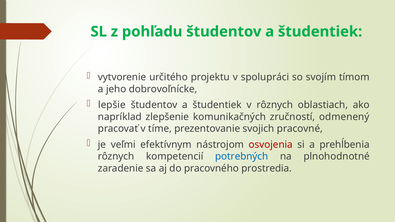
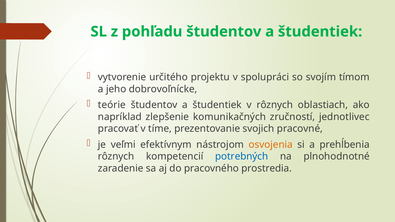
lepšie: lepšie -> teórie
odmenený: odmenený -> jednotlivec
osvojenia colour: red -> orange
